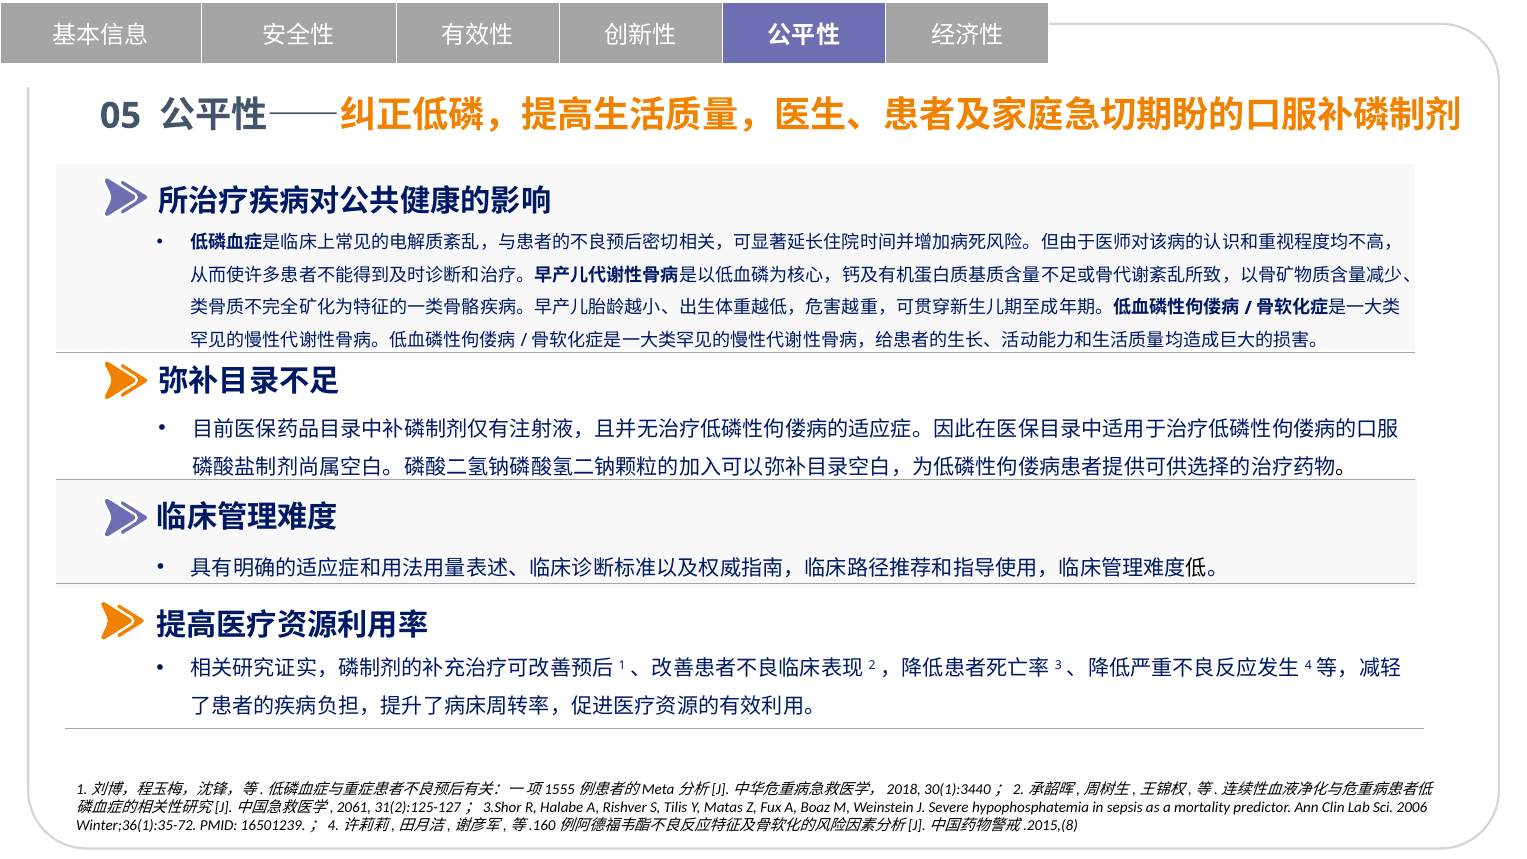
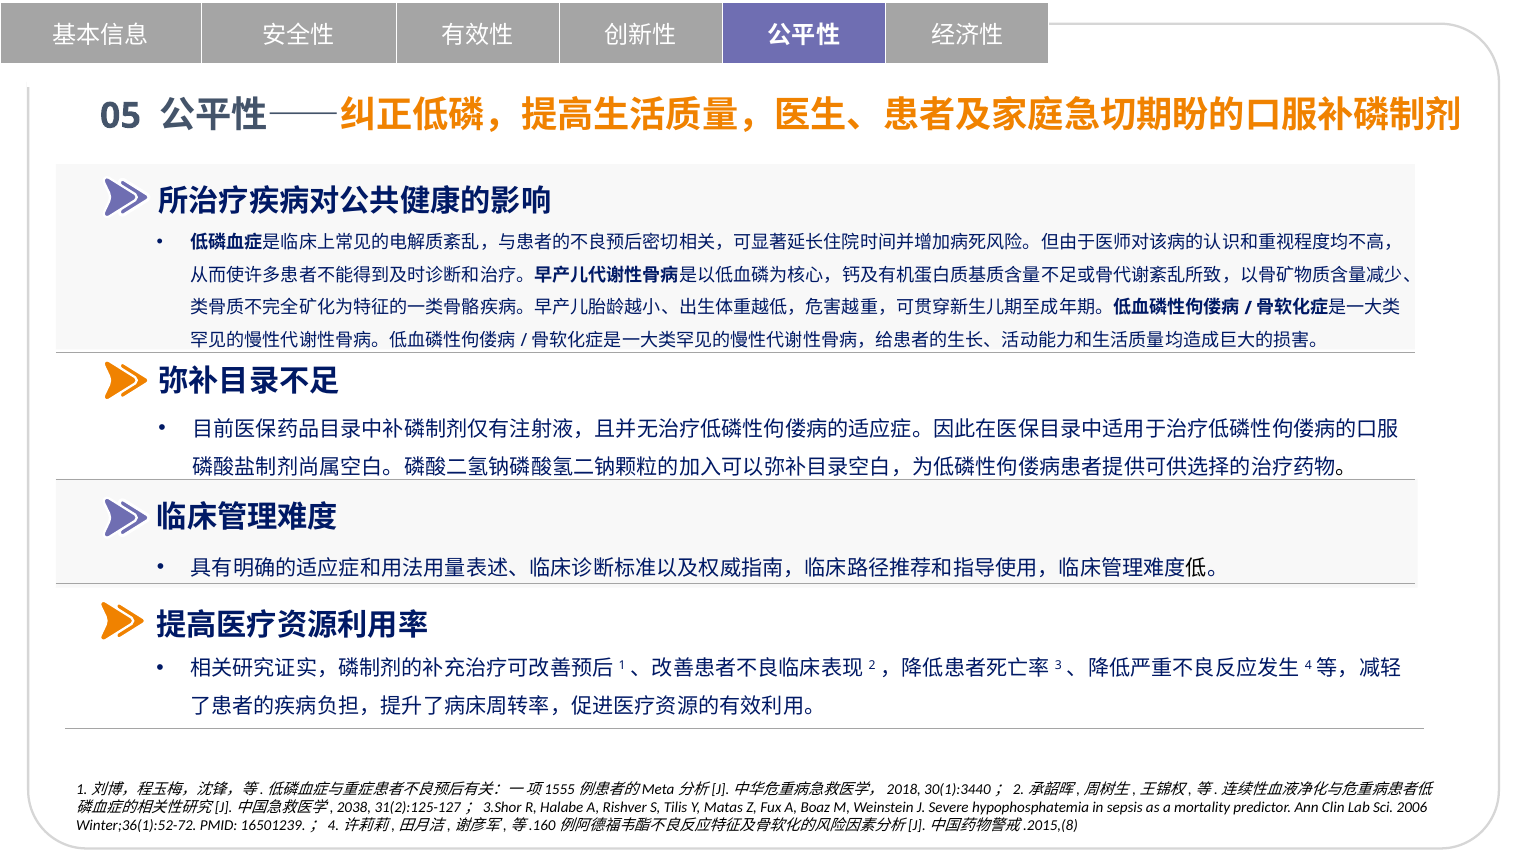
2061: 2061 -> 2038
Winter;36(1):35-72: Winter;36(1):35-72 -> Winter;36(1):52-72
